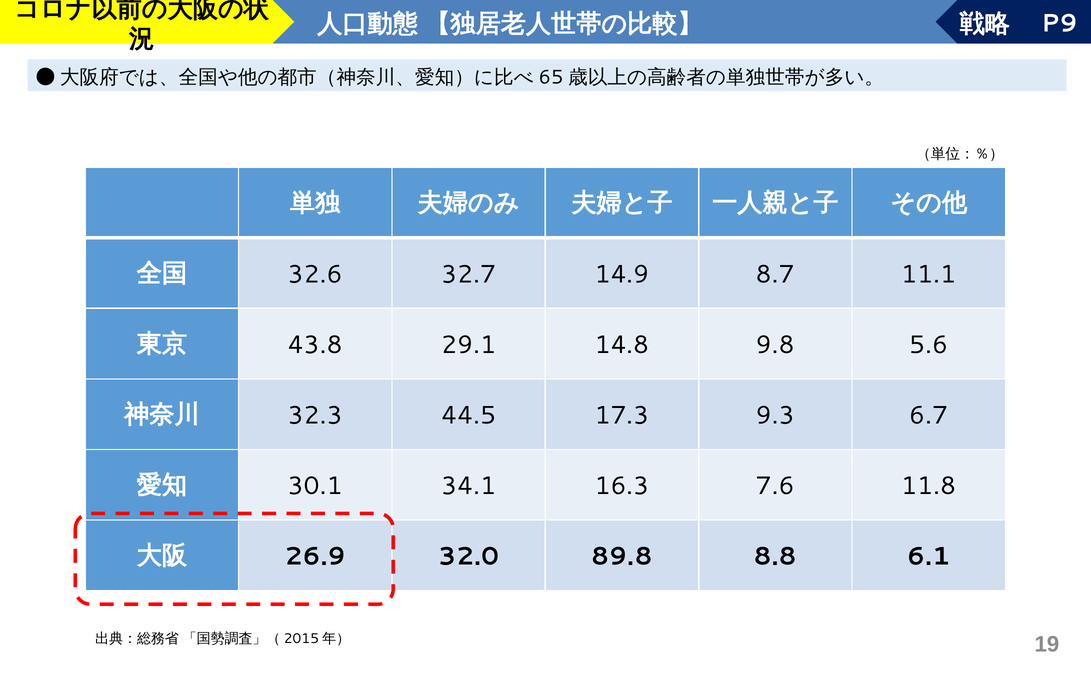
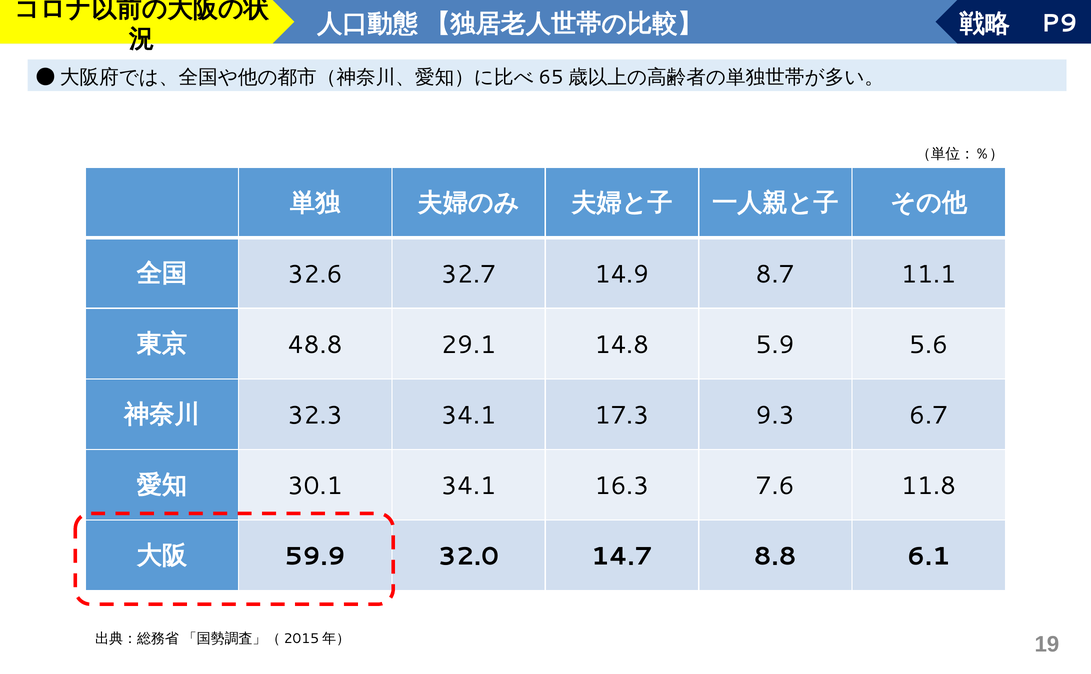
43.8: 43.8 -> 48.8
9.8: 9.8 -> 5.9
32.3 44.5: 44.5 -> 34.1
26.9: 26.9 -> 59.9
89.8: 89.8 -> 14.7
